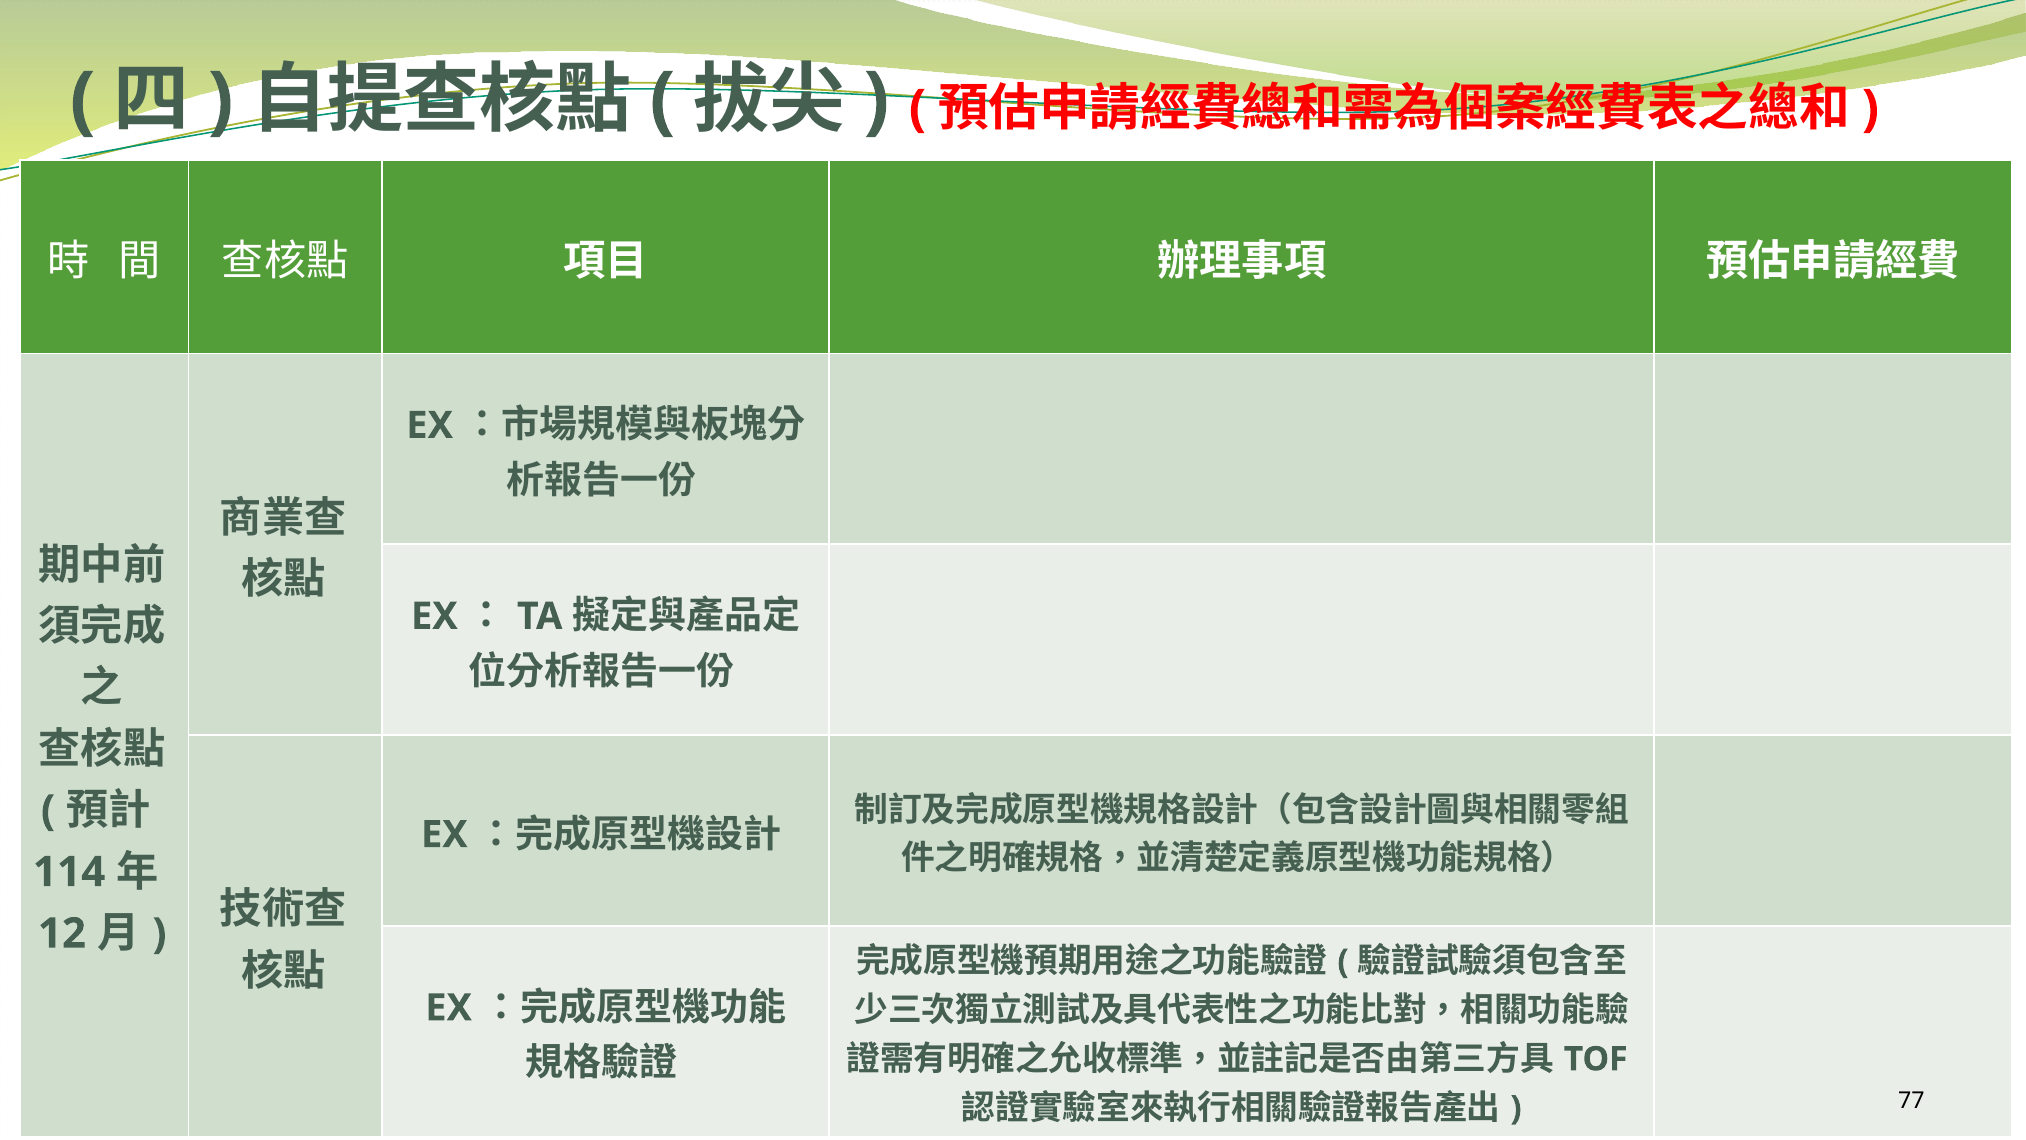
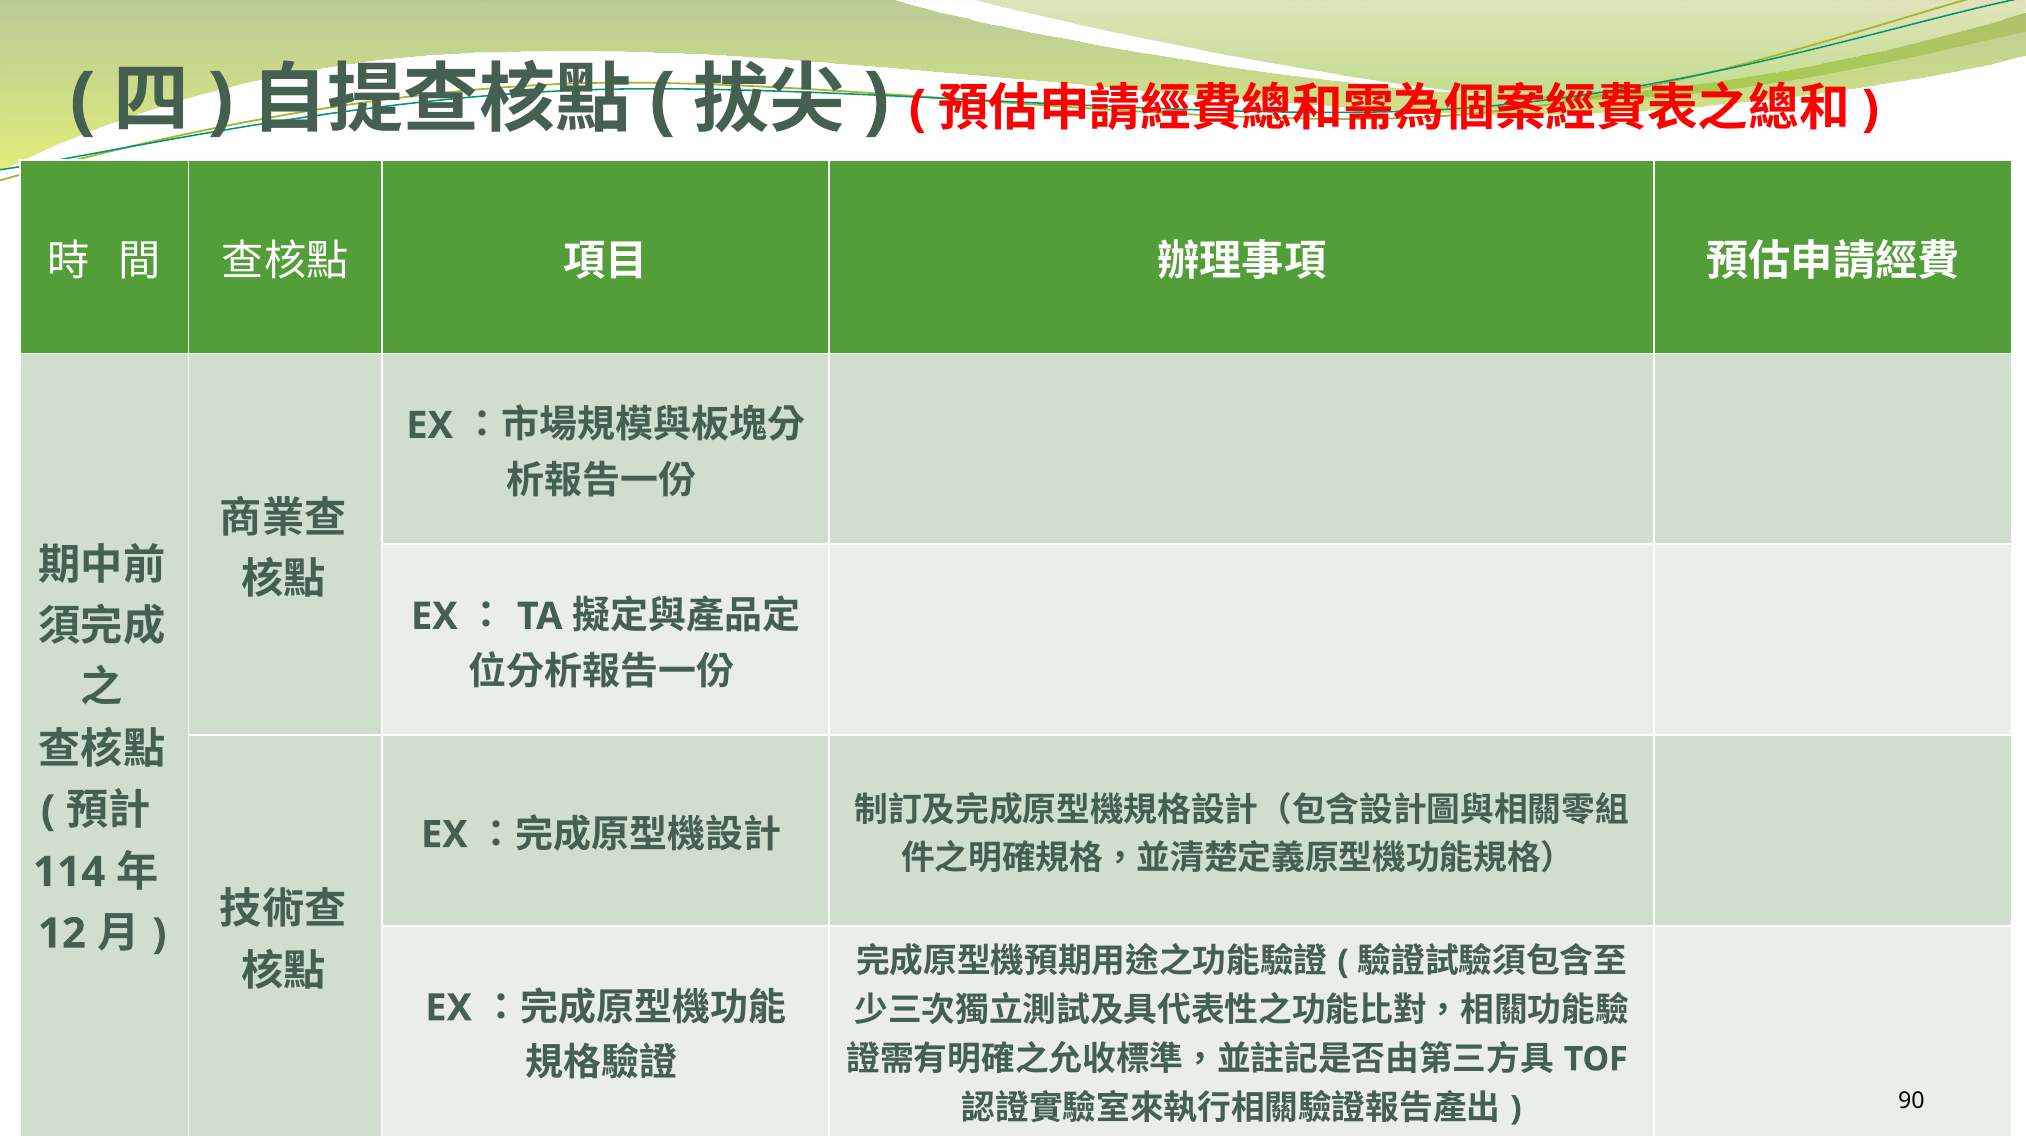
77: 77 -> 90
